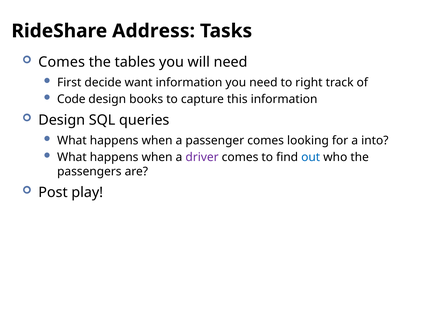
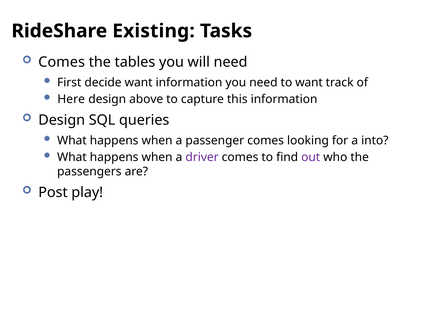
Address: Address -> Existing
to right: right -> want
Code: Code -> Here
books: books -> above
out colour: blue -> purple
